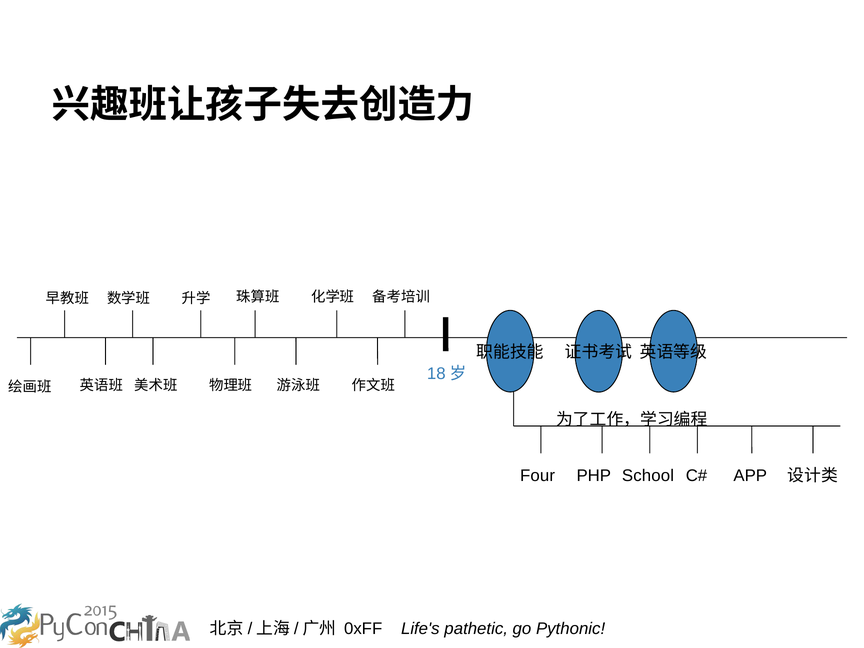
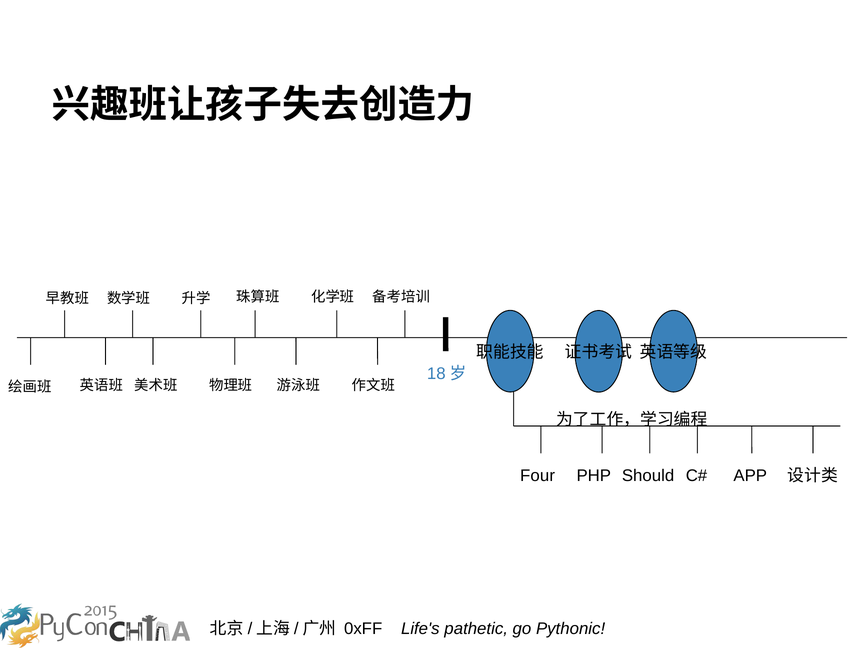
School: School -> Should
